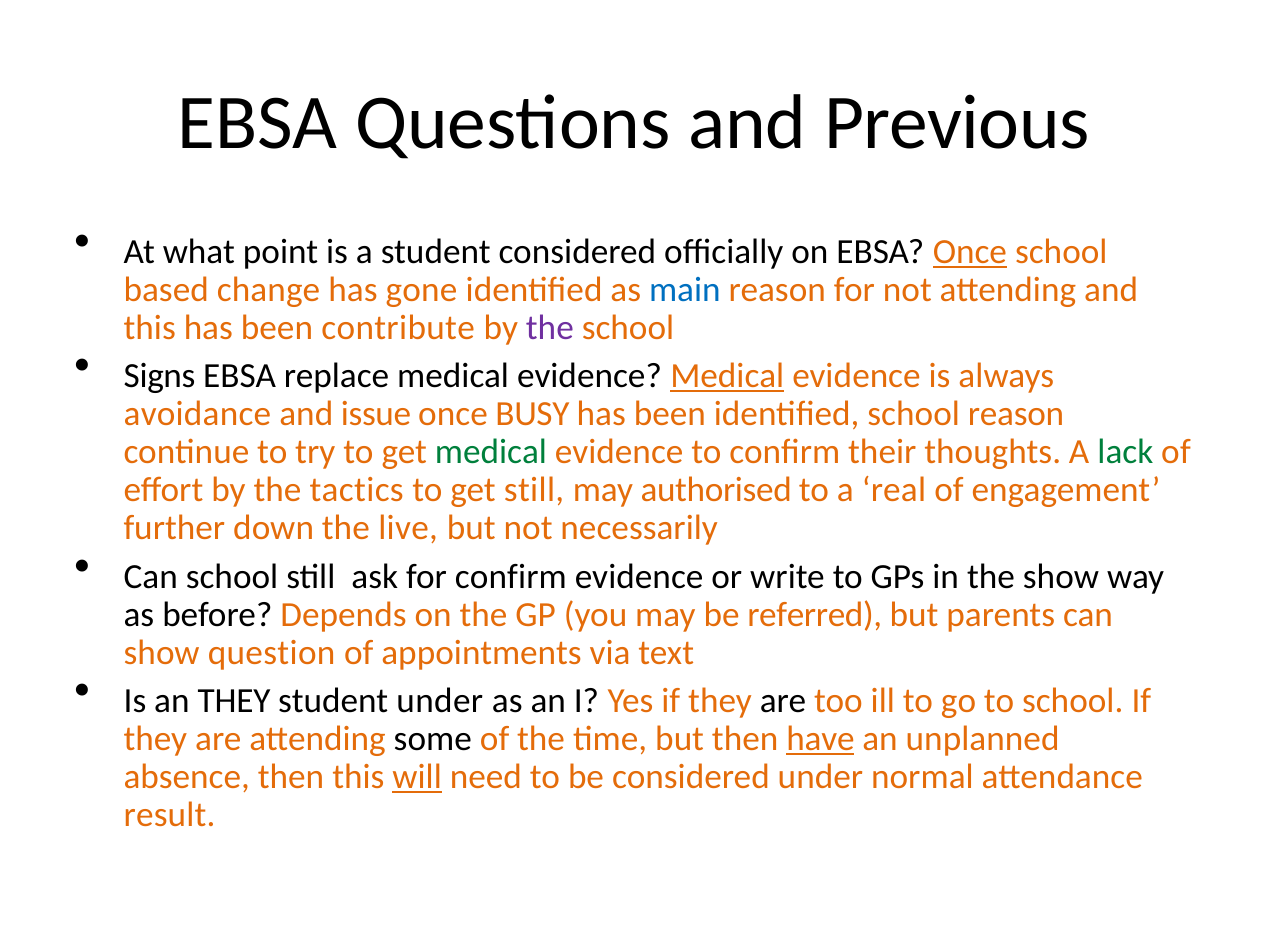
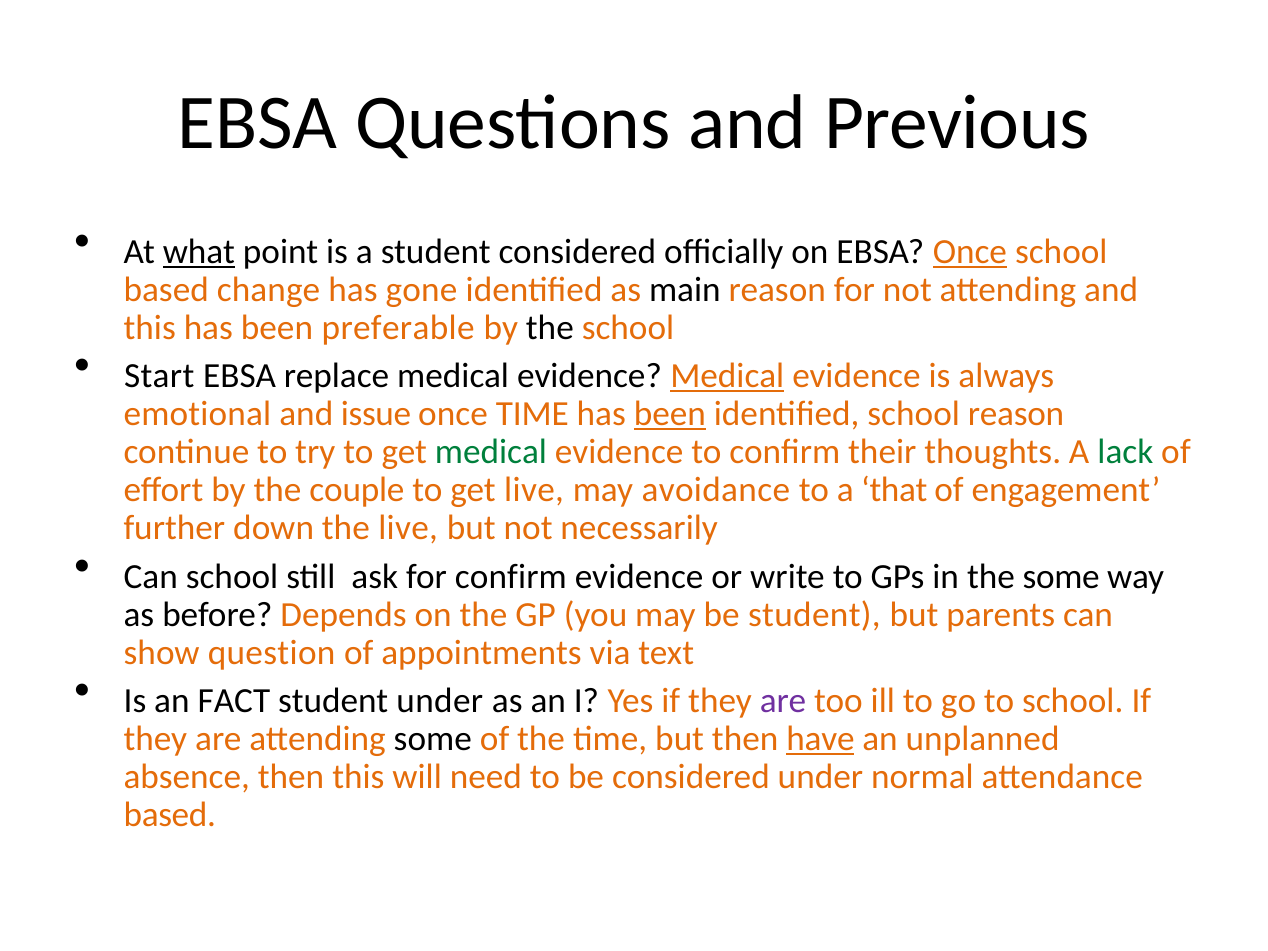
what underline: none -> present
main colour: blue -> black
contribute: contribute -> preferable
the at (550, 328) colour: purple -> black
Signs: Signs -> Start
avoidance: avoidance -> emotional
once BUSY: BUSY -> TIME
been at (670, 414) underline: none -> present
tactics: tactics -> couple
get still: still -> live
authorised: authorised -> avoidance
real: real -> that
the show: show -> some
be referred: referred -> student
an THEY: THEY -> FACT
are at (783, 701) colour: black -> purple
will underline: present -> none
result at (170, 815): result -> based
